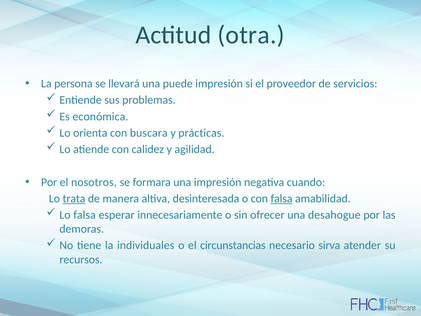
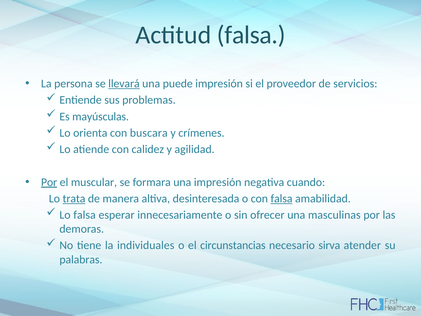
Actitud otra: otra -> falsa
llevará underline: none -> present
económica: económica -> mayúsculas
prácticas: prácticas -> crímenes
Por at (49, 182) underline: none -> present
nosotros: nosotros -> muscular
desahogue: desahogue -> masculinas
recursos: recursos -> palabras
